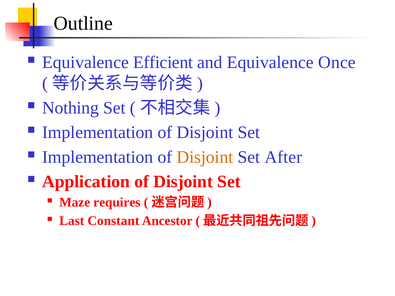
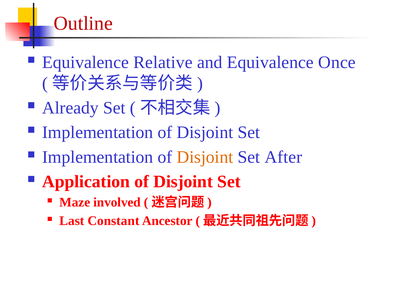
Outline colour: black -> red
Efficient: Efficient -> Relative
Nothing: Nothing -> Already
requires: requires -> involved
